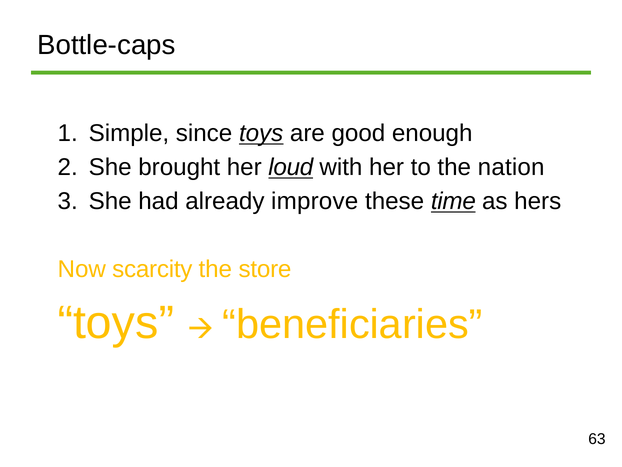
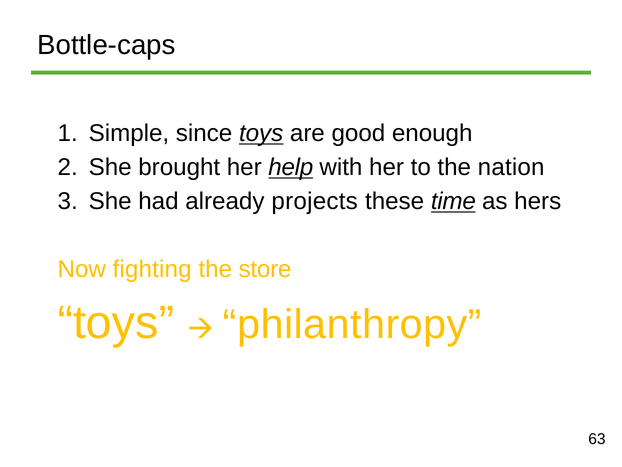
loud: loud -> help
improve: improve -> projects
scarcity: scarcity -> fighting
beneficiaries: beneficiaries -> philanthropy
